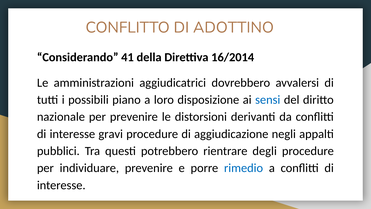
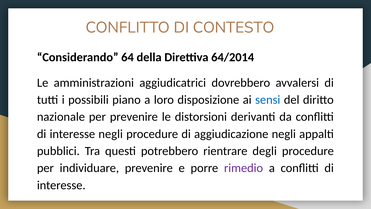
ADOTTINO: ADOTTINO -> CONTESTO
41: 41 -> 64
16/2014: 16/2014 -> 64/2014
interesse gravi: gravi -> negli
rimedio colour: blue -> purple
